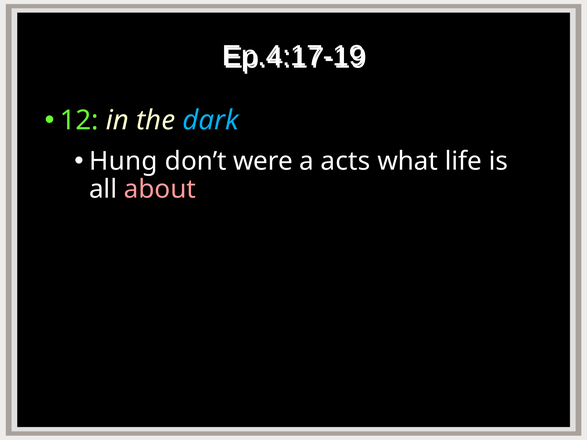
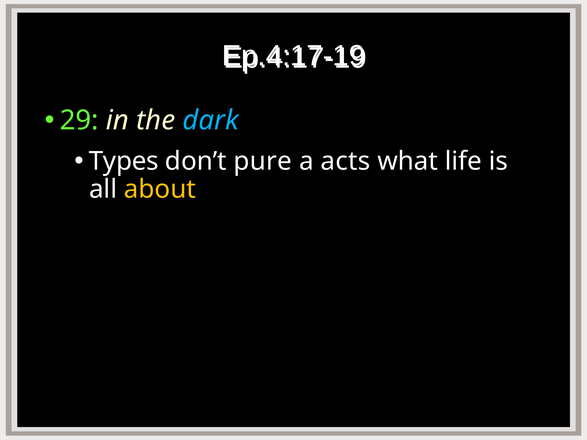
12: 12 -> 29
Hung: Hung -> Types
were: were -> pure
about colour: pink -> yellow
